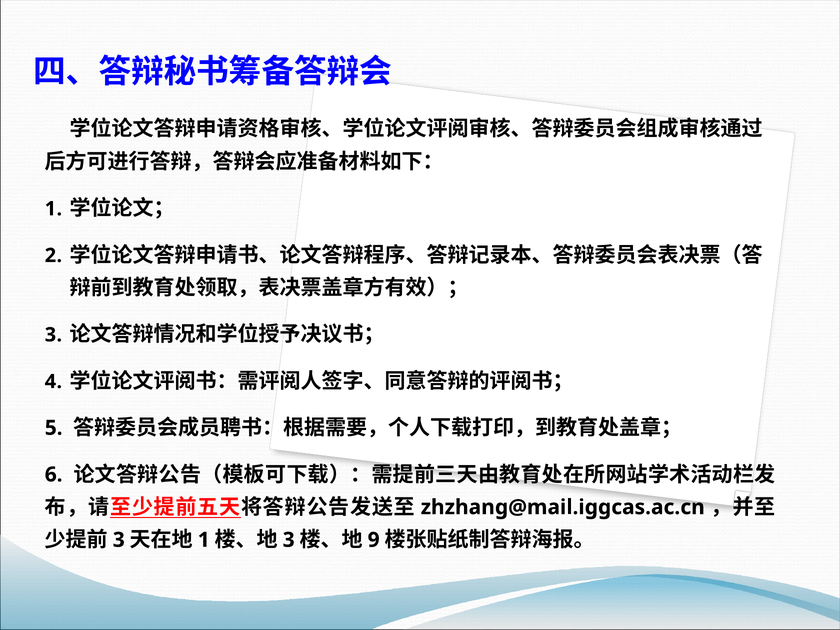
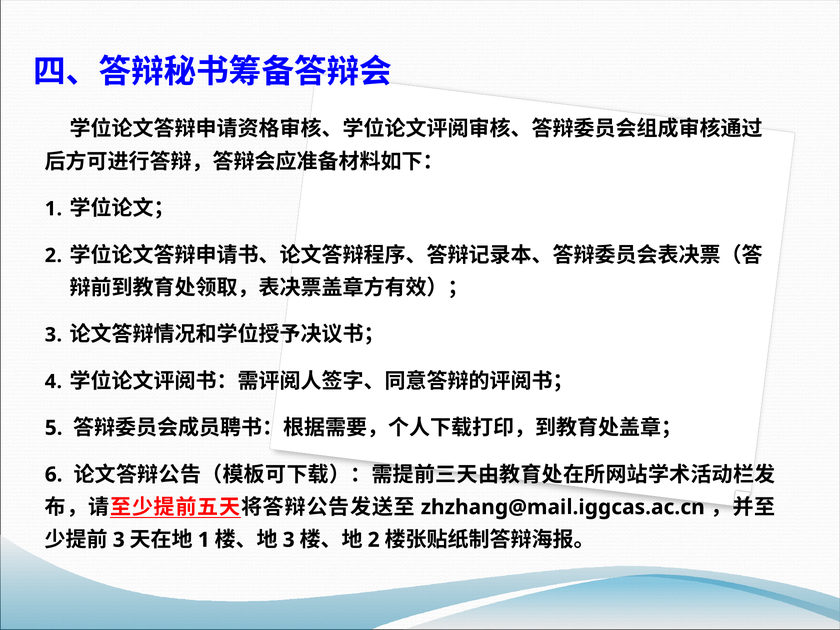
9 at (374, 540): 9 -> 2
